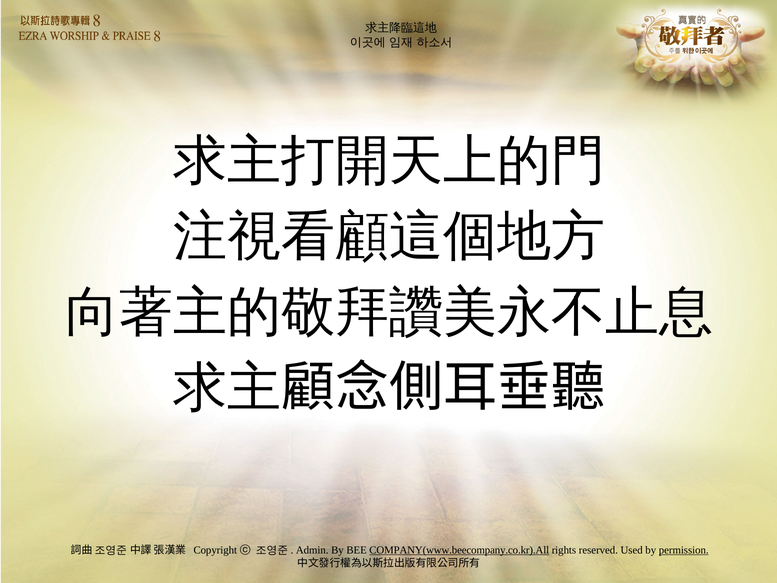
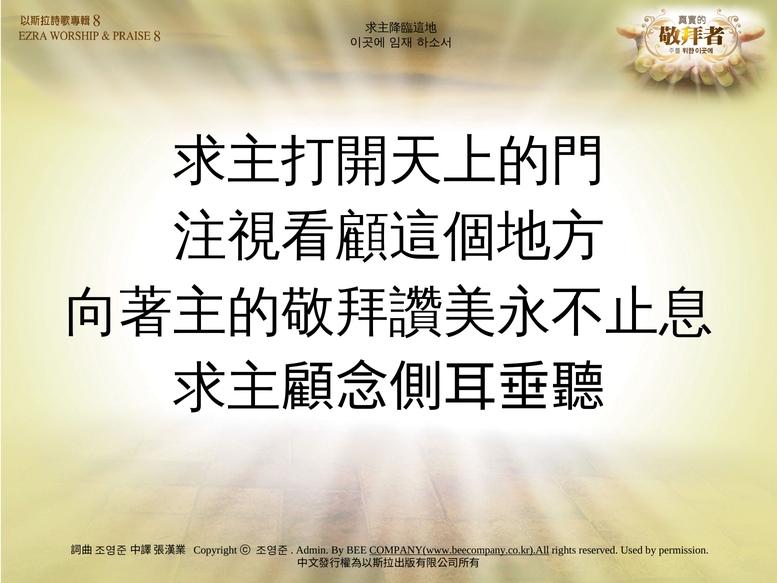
permission underline: present -> none
